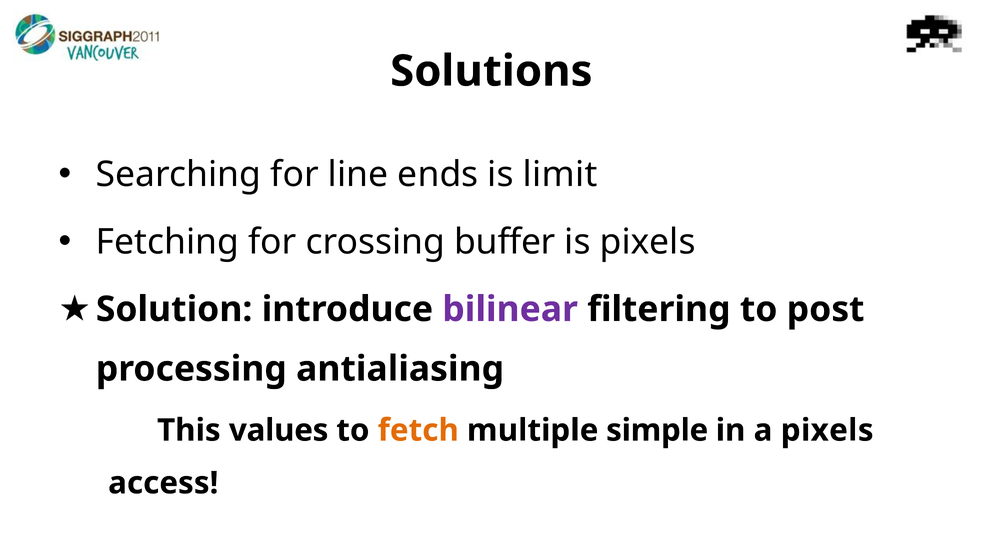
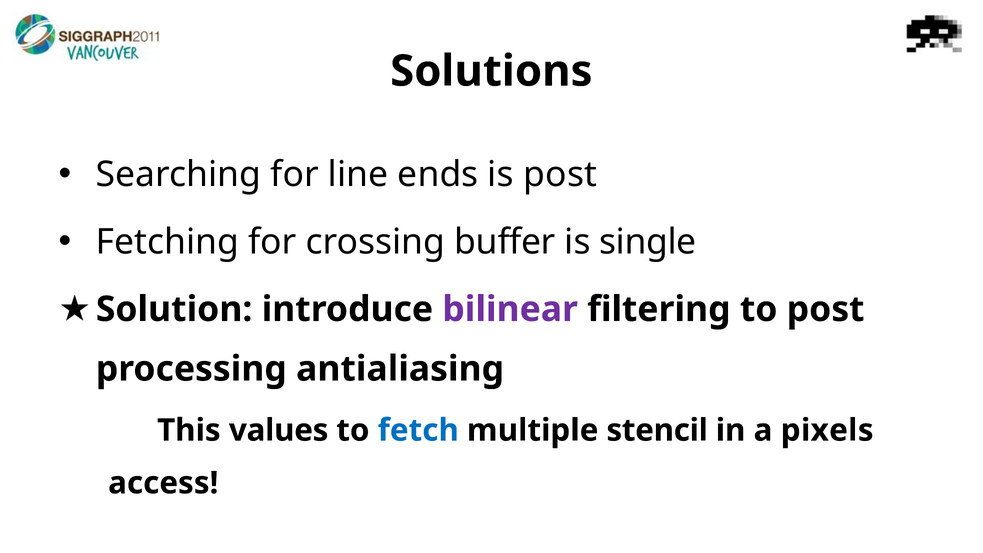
is limit: limit -> post
is pixels: pixels -> single
fetch colour: orange -> blue
simple: simple -> stencil
